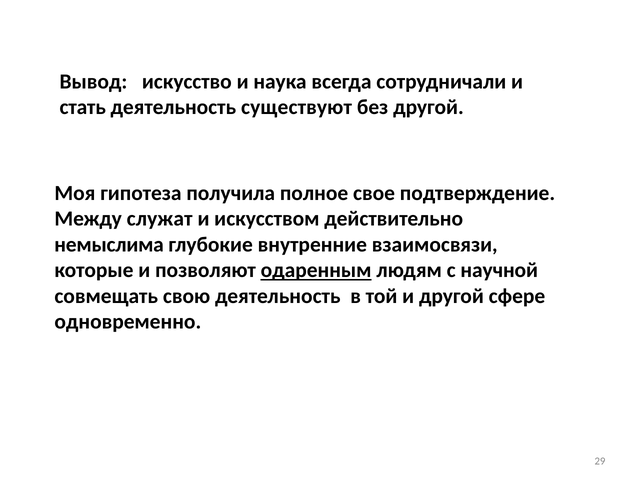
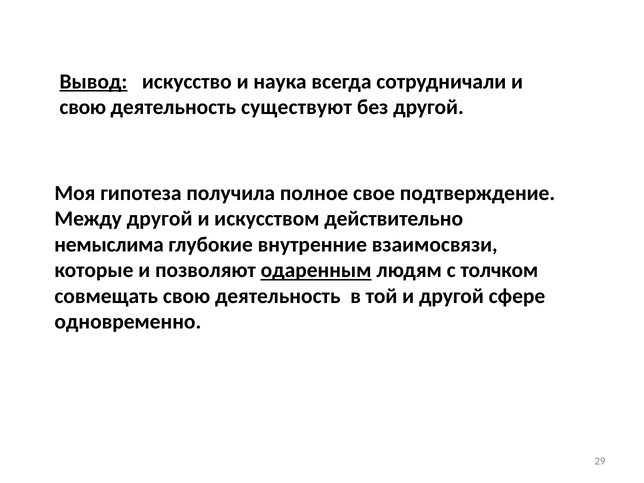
Вывод underline: none -> present
стать at (83, 107): стать -> свою
Между служат: служат -> другой
научной: научной -> толчком
